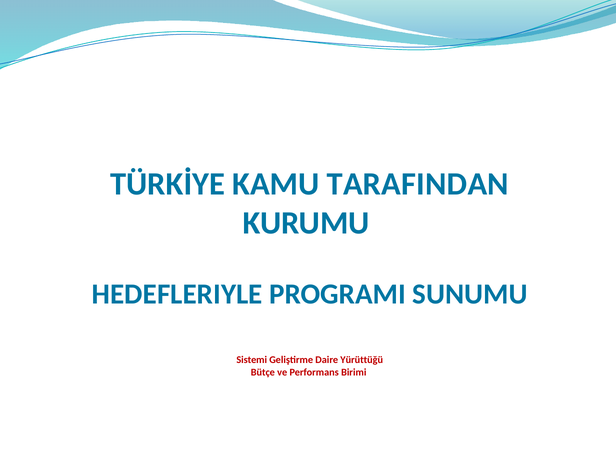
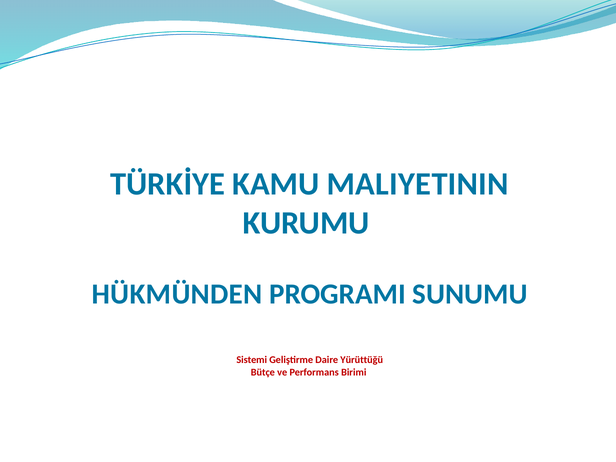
TARAFINDAN: TARAFINDAN -> MALIYETININ
HEDEFLERIYLE: HEDEFLERIYLE -> HÜKMÜNDEN
